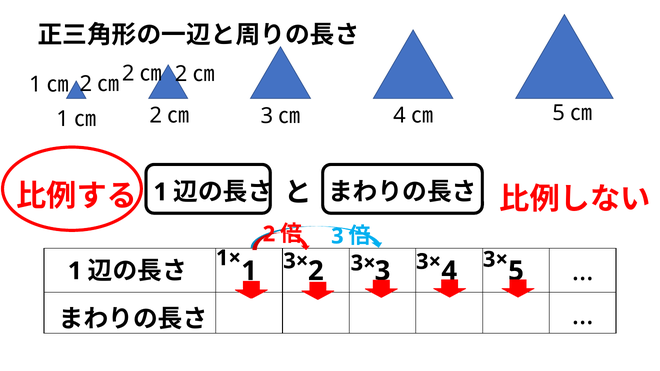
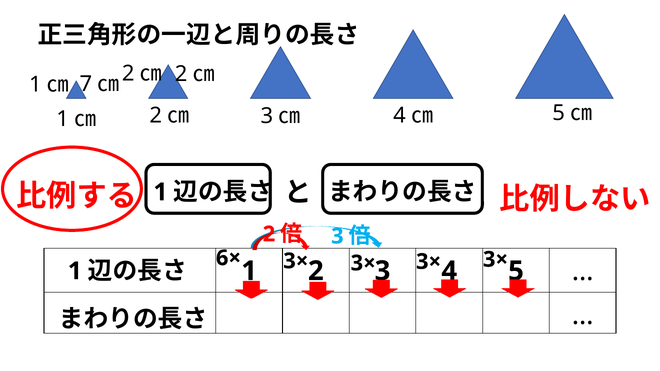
2 at (86, 84): 2 -> 7
1×: 1× -> 6×
